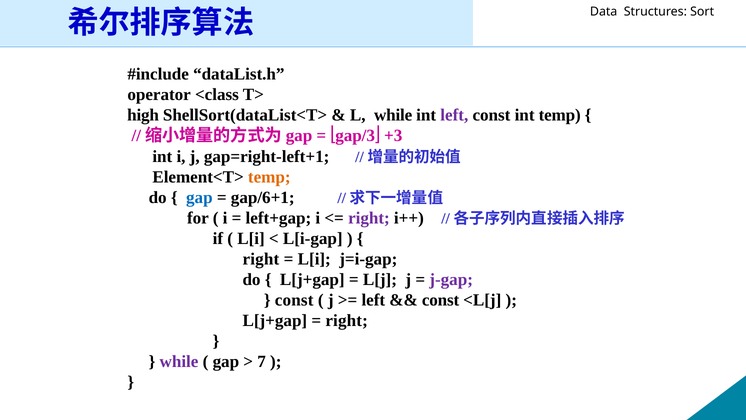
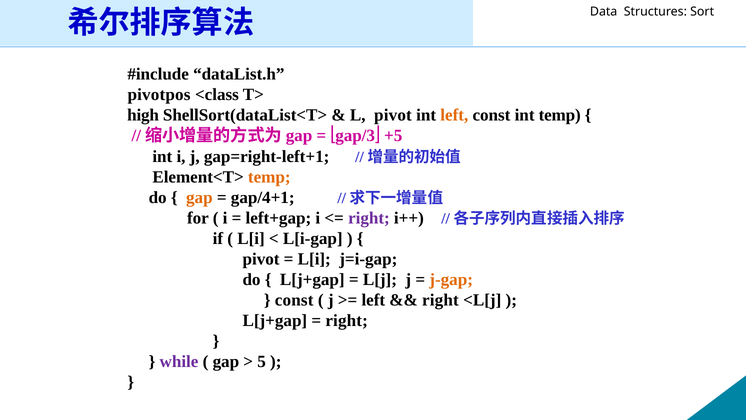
operator: operator -> pivotpos
L while: while -> pivot
left at (454, 115) colour: purple -> orange
+3: +3 -> +5
gap at (199, 197) colour: blue -> orange
gap/6+1: gap/6+1 -> gap/4+1
right at (261, 259): right -> pivot
j-gap colour: purple -> orange
const at (441, 300): const -> right
7: 7 -> 5
